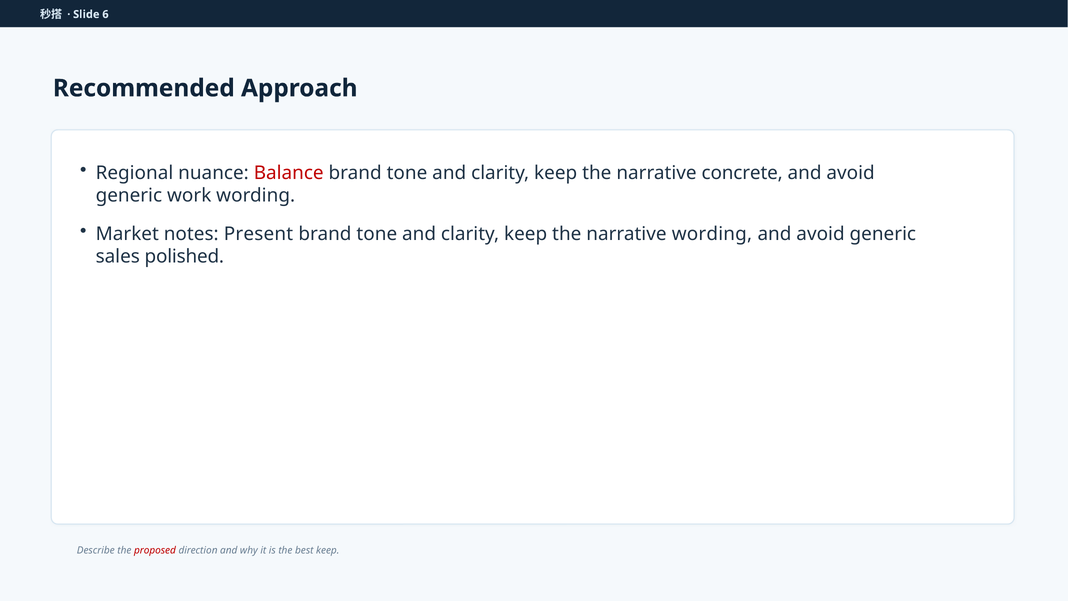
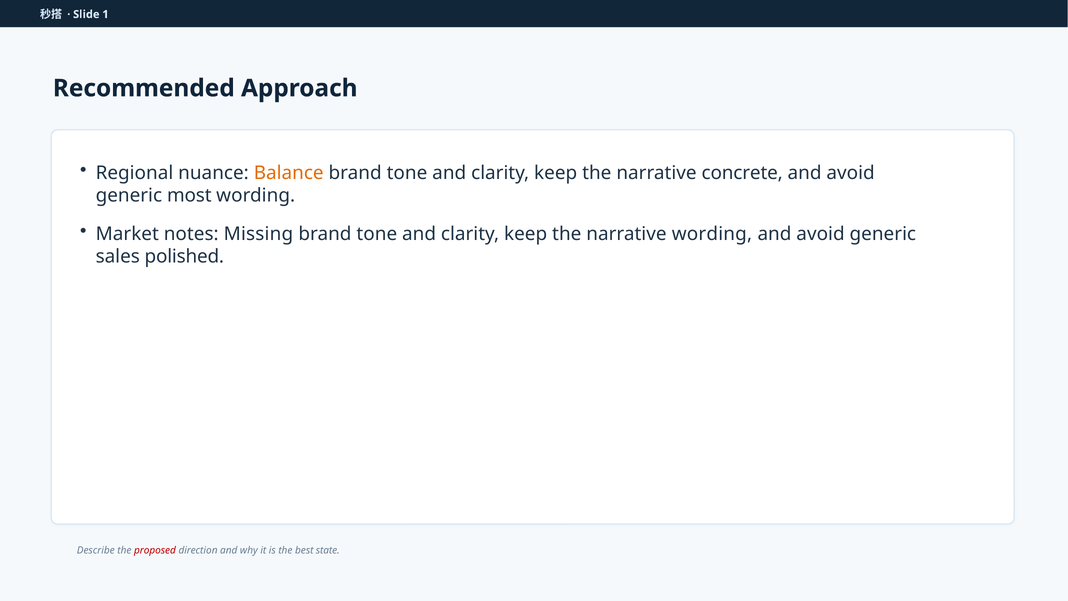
6: 6 -> 1
Balance colour: red -> orange
work: work -> most
Present: Present -> Missing
best keep: keep -> state
